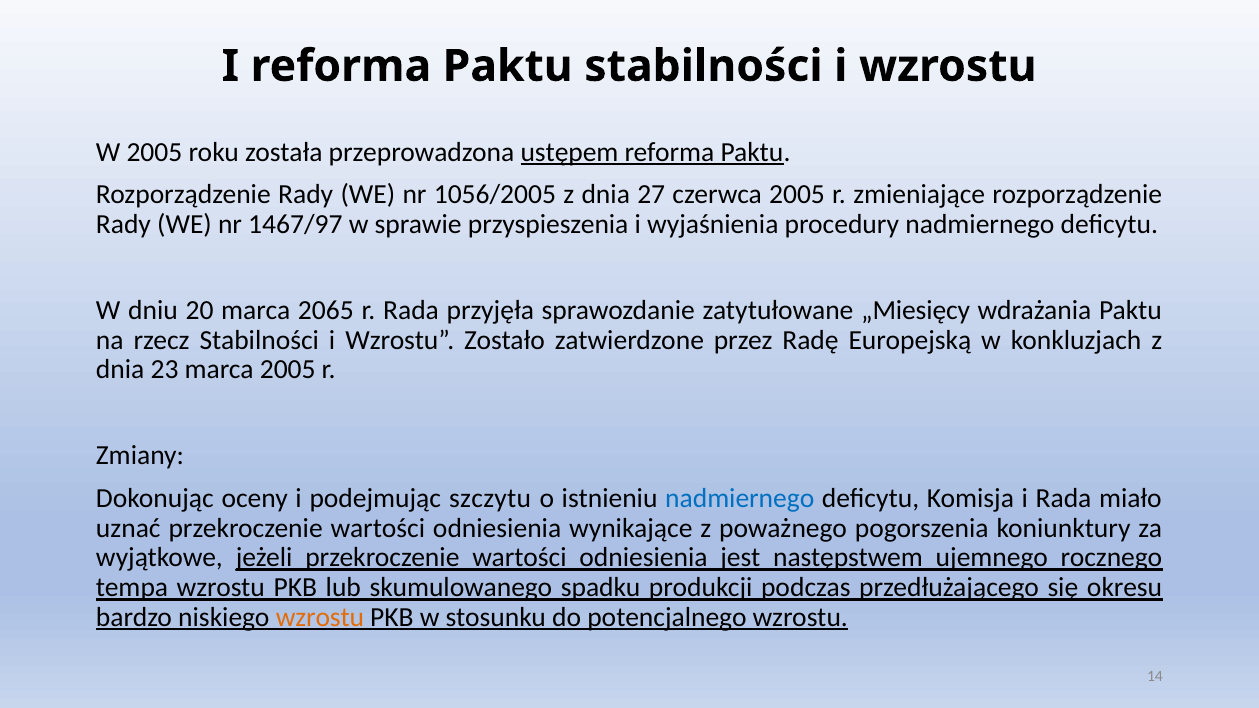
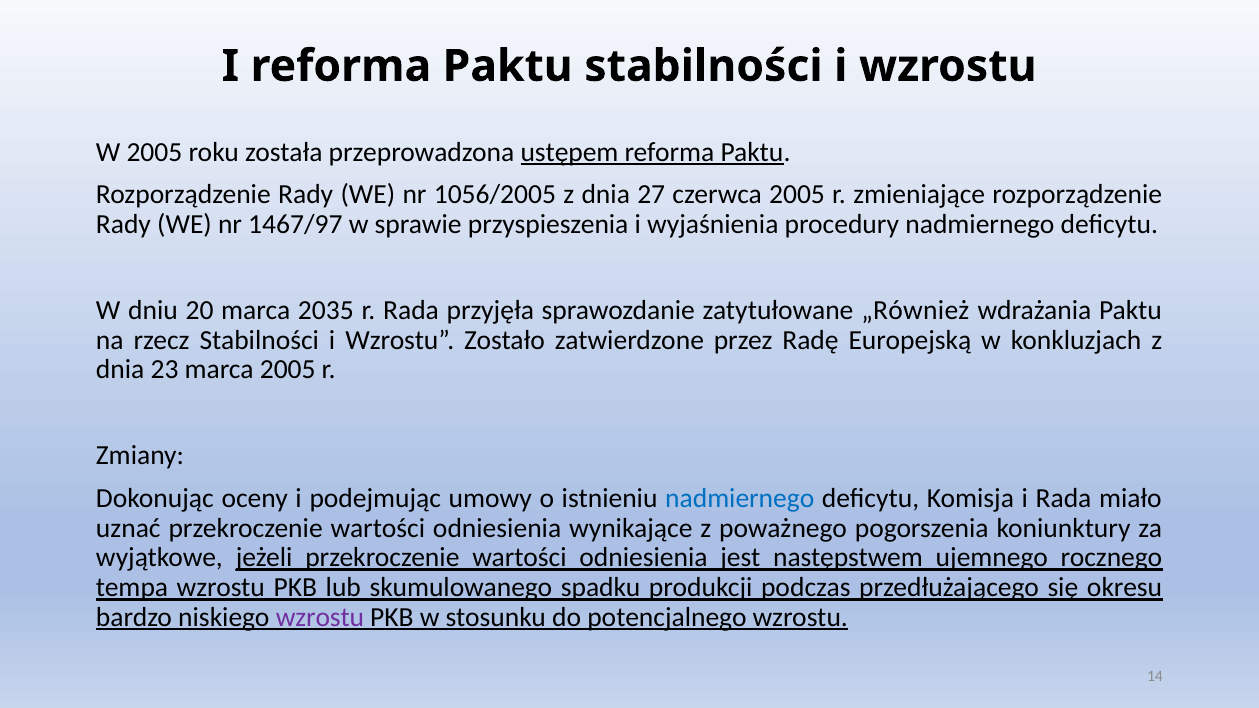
2065: 2065 -> 2035
„Miesięcy: „Miesięcy -> „Również
szczytu: szczytu -> umowy
wzrostu at (320, 617) colour: orange -> purple
